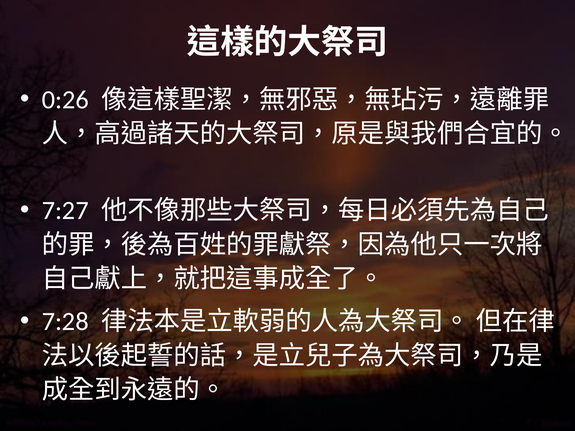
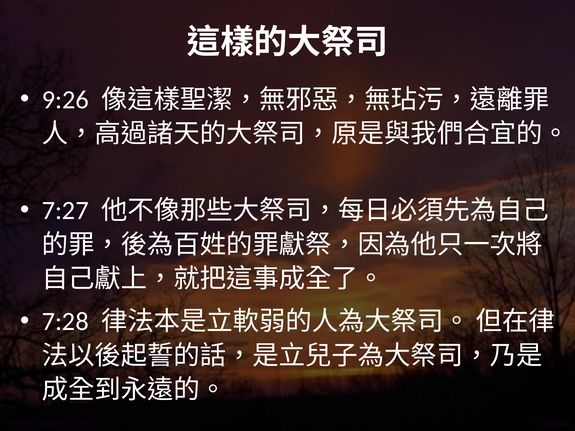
0:26: 0:26 -> 9:26
